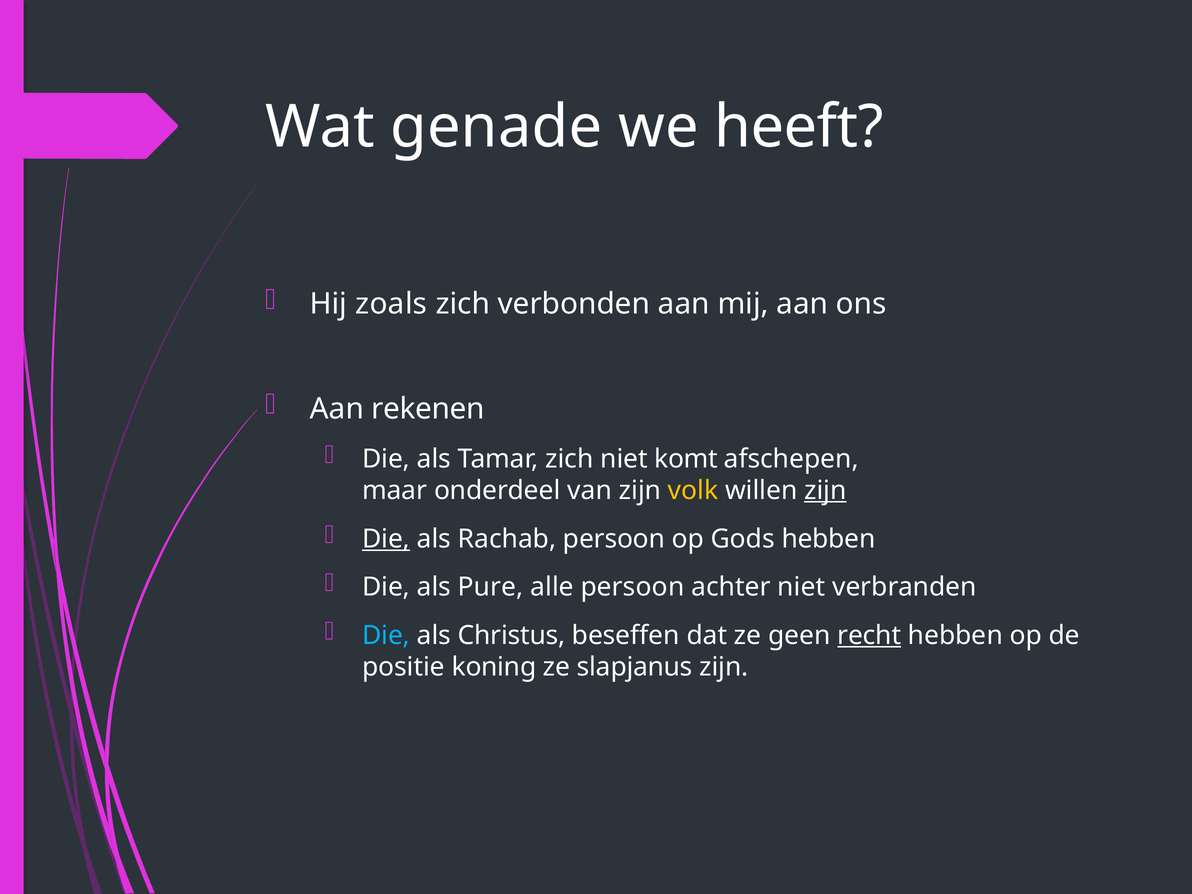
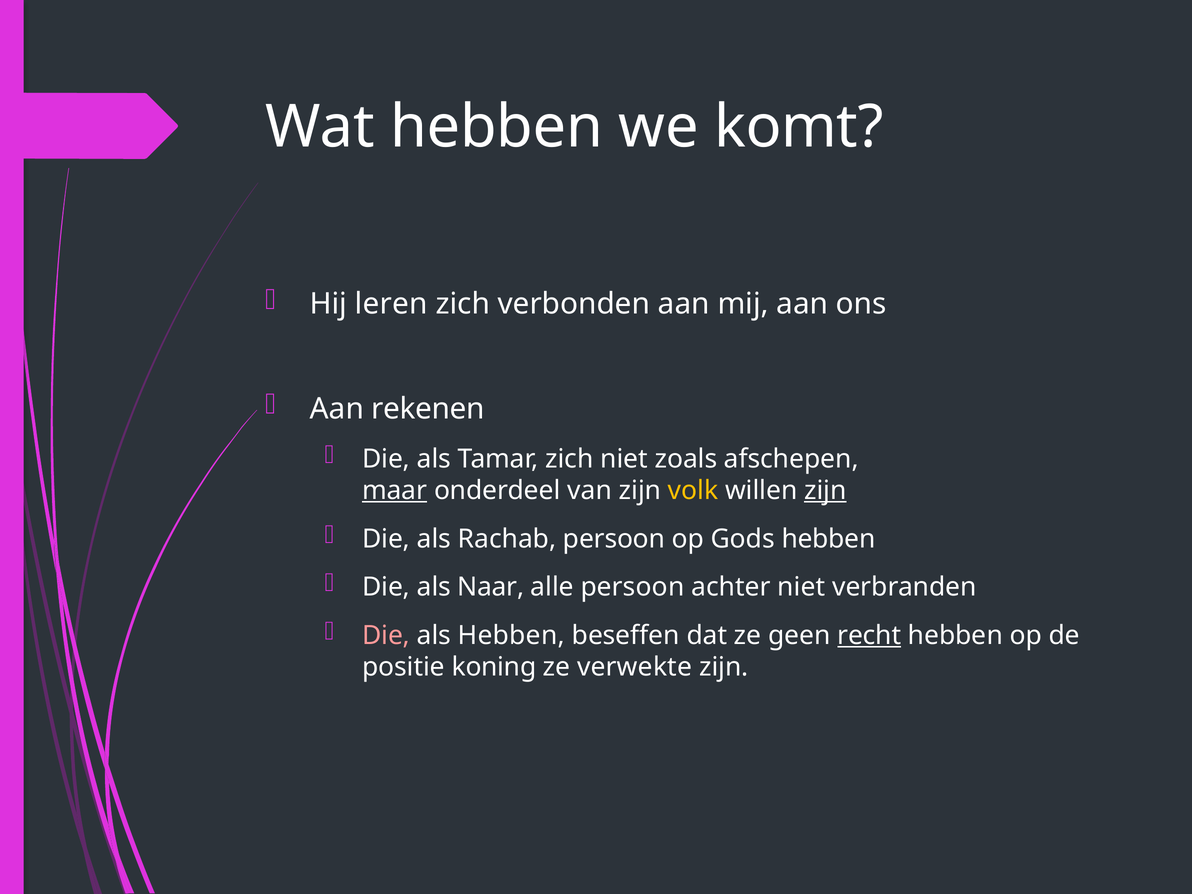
Wat genade: genade -> hebben
heeft: heeft -> komt
zoals: zoals -> leren
komt: komt -> zoals
maar underline: none -> present
Die at (386, 539) underline: present -> none
Pure: Pure -> Naar
Die at (386, 635) colour: light blue -> pink
als Christus: Christus -> Hebben
slapjanus: slapjanus -> verwekte
